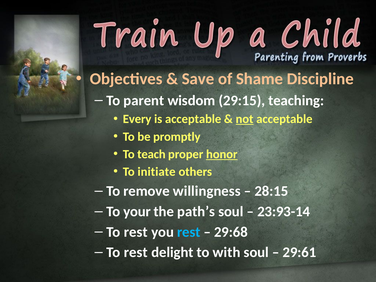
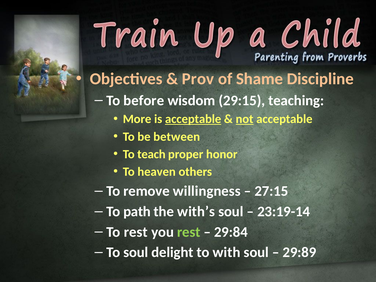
Save: Save -> Prov
parent: parent -> before
Every: Every -> More
acceptable at (193, 119) underline: none -> present
promptly: promptly -> between
honor underline: present -> none
initiate: initiate -> heaven
28:15: 28:15 -> 27:15
your: your -> path
path’s: path’s -> with’s
23:93-14: 23:93-14 -> 23:19-14
rest at (189, 232) colour: light blue -> light green
29:68: 29:68 -> 29:84
rest at (136, 252): rest -> soul
29:61: 29:61 -> 29:89
